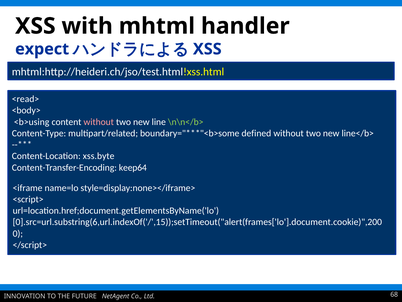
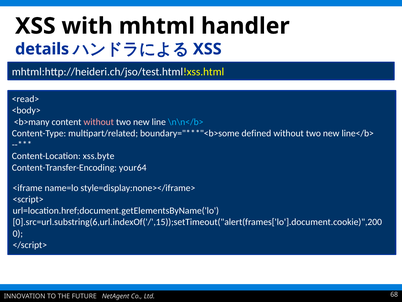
expect: expect -> details
<b>using: <b>using -> <b>many
\n\n</b> colour: light green -> light blue
keep64: keep64 -> your64
